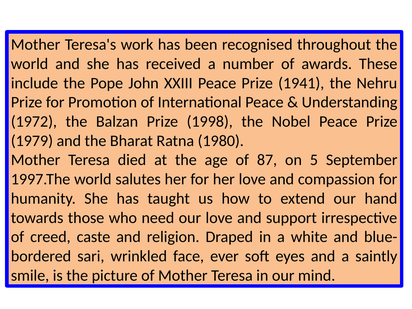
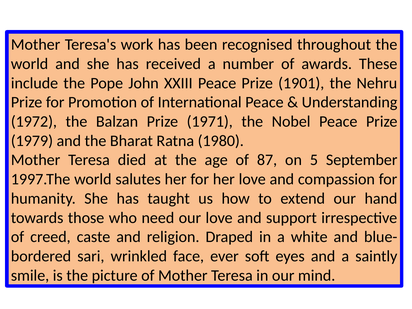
1941: 1941 -> 1901
1998: 1998 -> 1971
